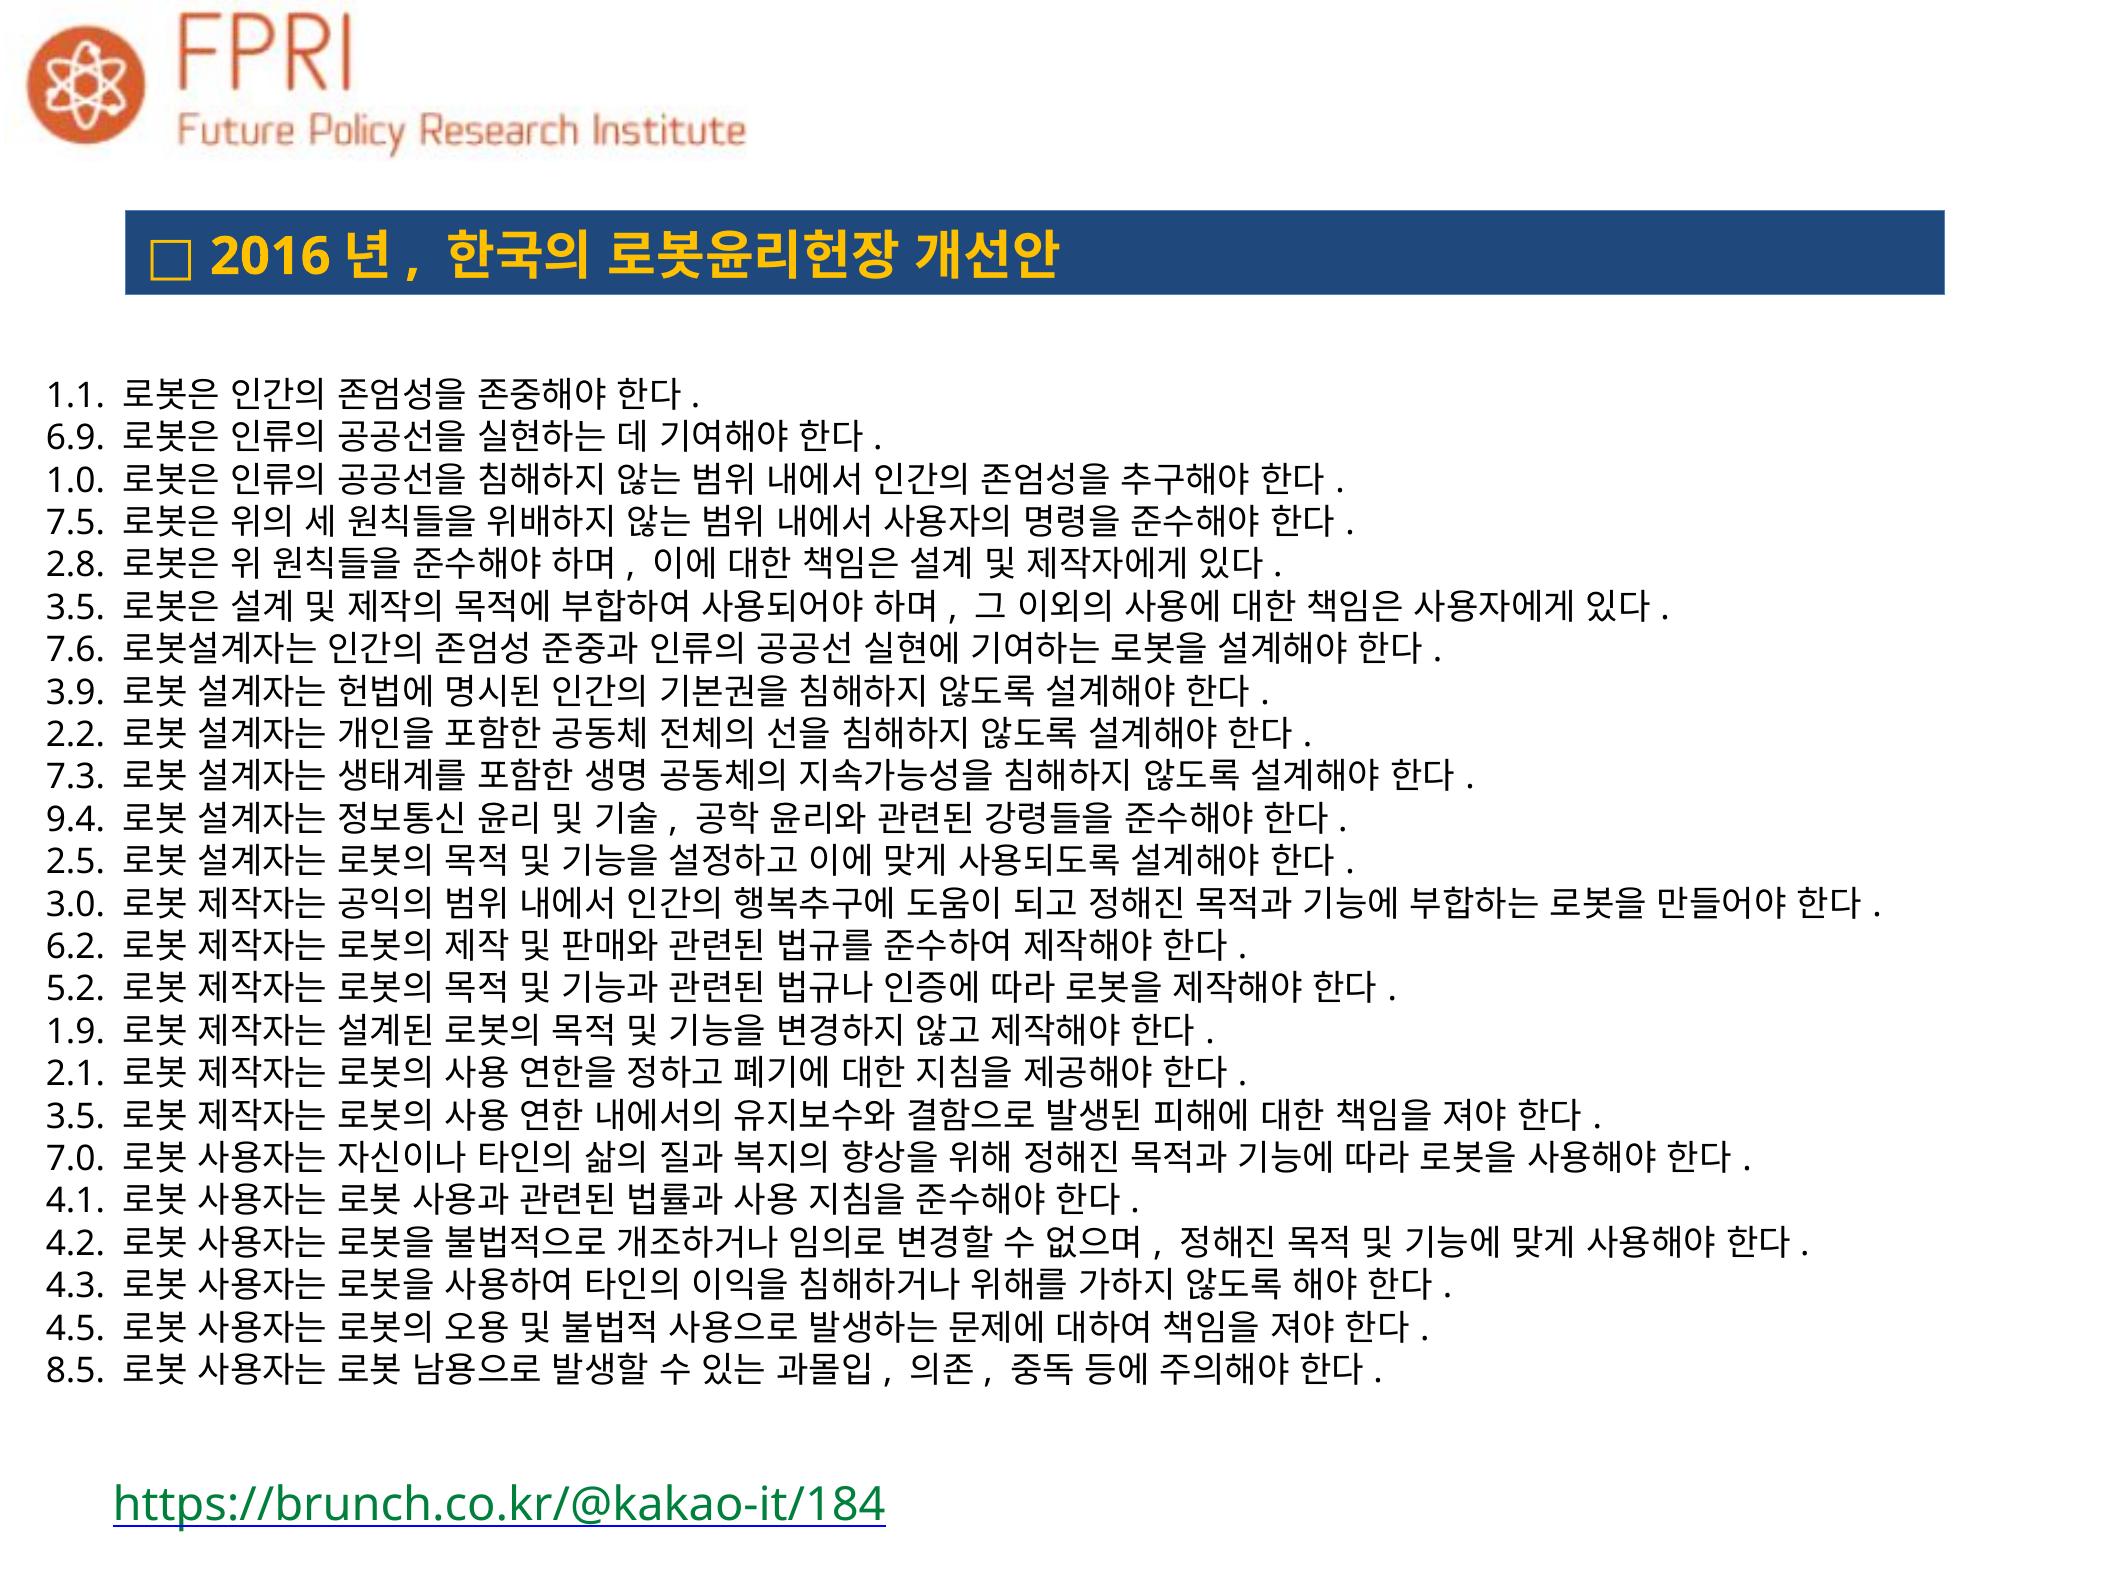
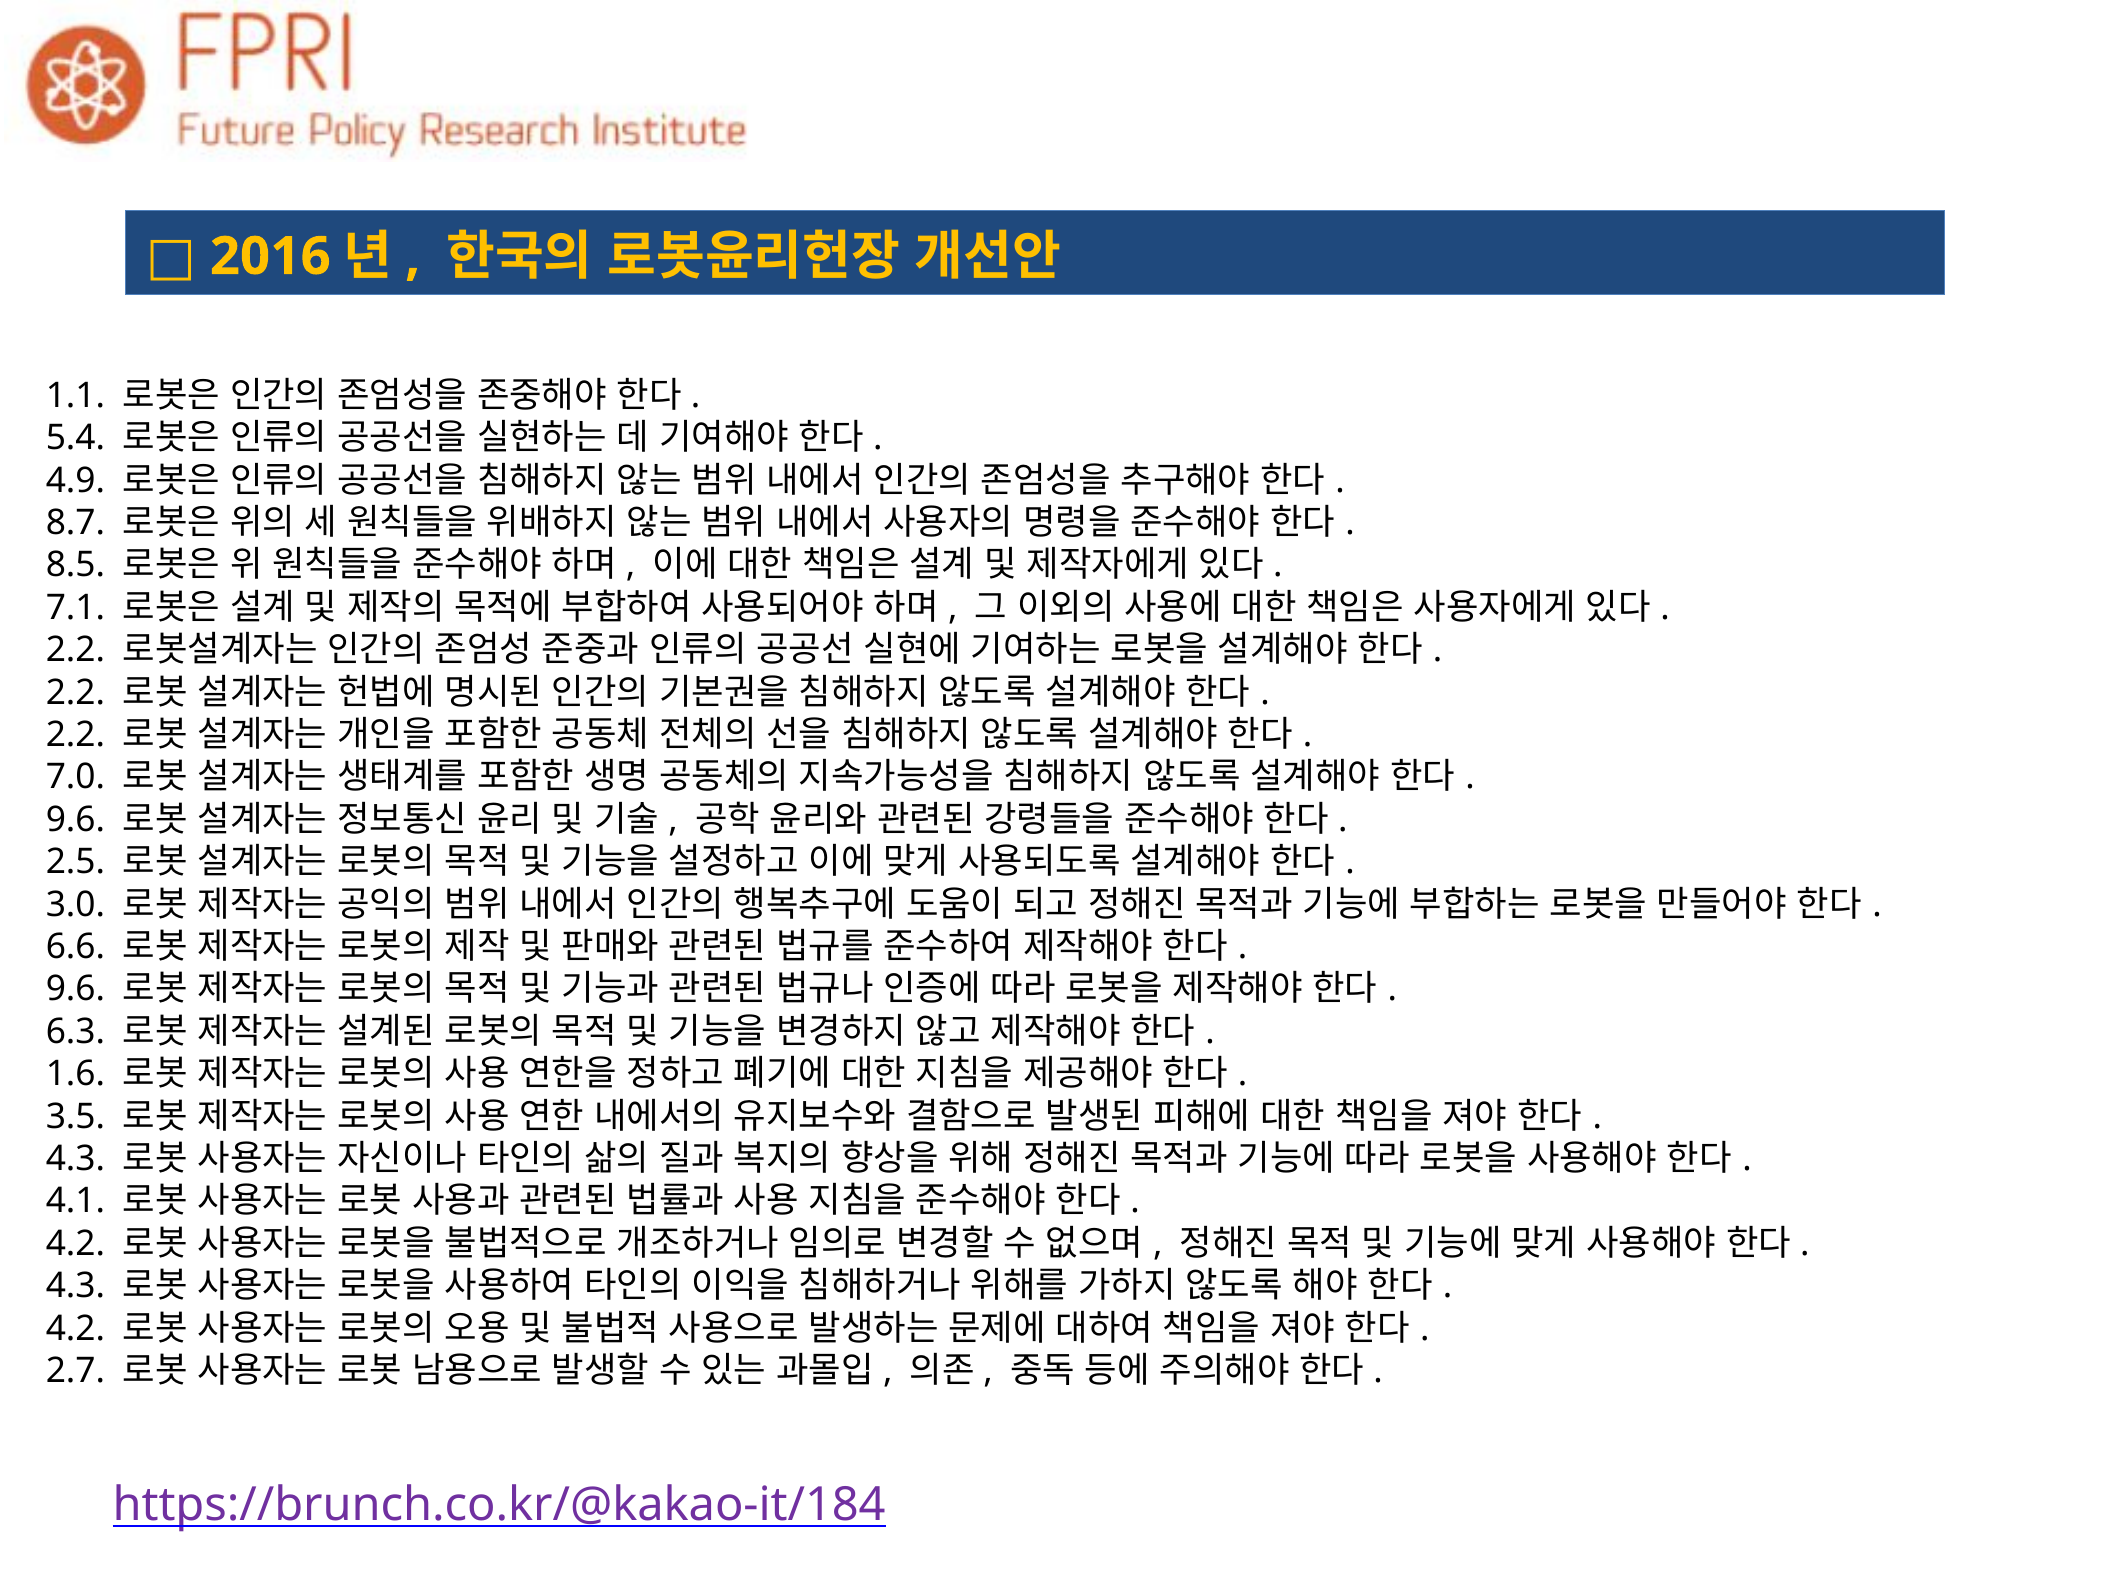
6.9: 6.9 -> 5.4
1.0: 1.0 -> 4.9
7.5: 7.5 -> 8.7
2.8: 2.8 -> 8.5
3.5 at (75, 608): 3.5 -> 7.1
7.6 at (75, 650): 7.6 -> 2.2
3.9 at (75, 692): 3.9 -> 2.2
7.3: 7.3 -> 7.0
9.4 at (75, 820): 9.4 -> 9.6
6.2: 6.2 -> 6.6
5.2 at (75, 989): 5.2 -> 9.6
1.9: 1.9 -> 6.3
2.1: 2.1 -> 1.6
7.0 at (75, 1159): 7.0 -> 4.3
4.5 at (75, 1328): 4.5 -> 4.2
8.5: 8.5 -> 2.7
https://brunch.co.kr/@kakao-it/184 colour: green -> purple
